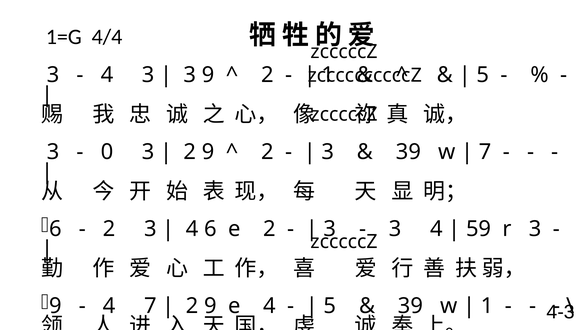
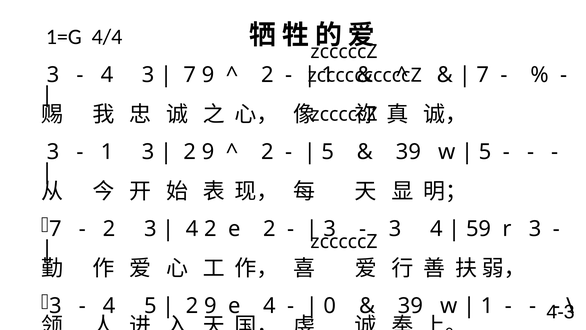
3 at (190, 75): 3 -> 7
5 at (483, 75): 5 -> 7
0 at (107, 152): 0 -> 1
3 at (328, 152): 3 -> 5
7 at (485, 152): 7 -> 5
6 at (55, 229): 6 -> 7
4 6: 6 -> 2
9 at (55, 306): 9 -> 3
4 7: 7 -> 5
5 at (330, 306): 5 -> 0
